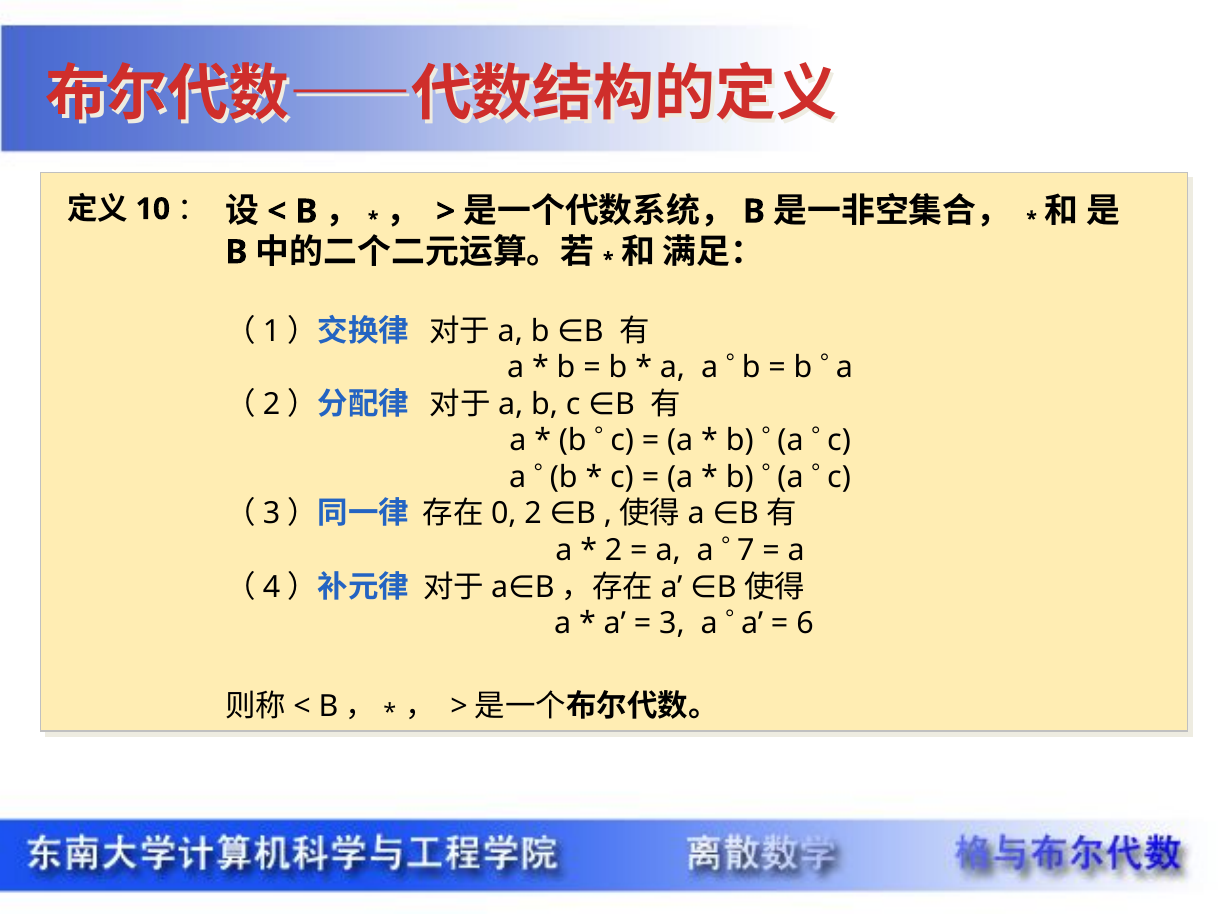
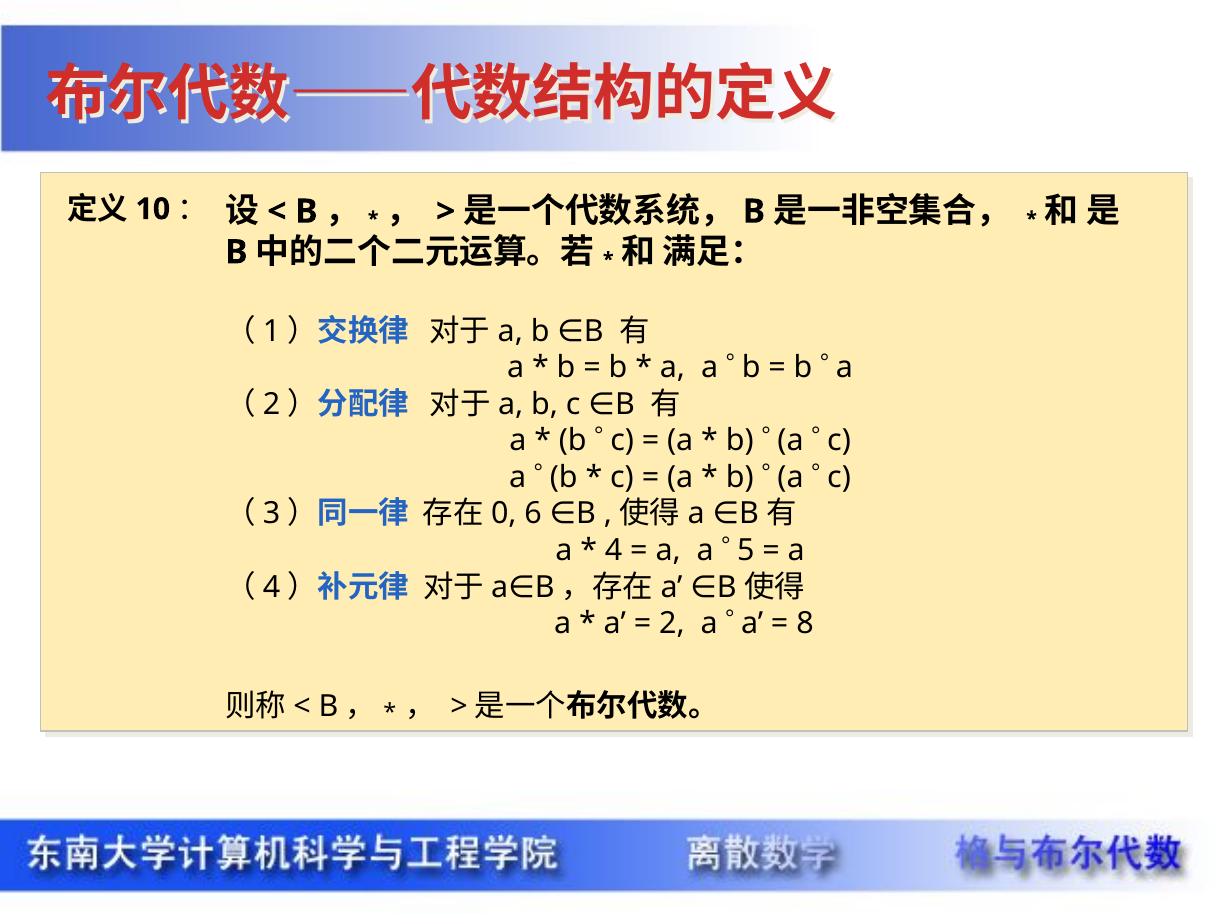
2 at (533, 514): 2 -> 6
2 at (614, 550): 2 -> 4
7: 7 -> 5
3: 3 -> 2
6: 6 -> 8
